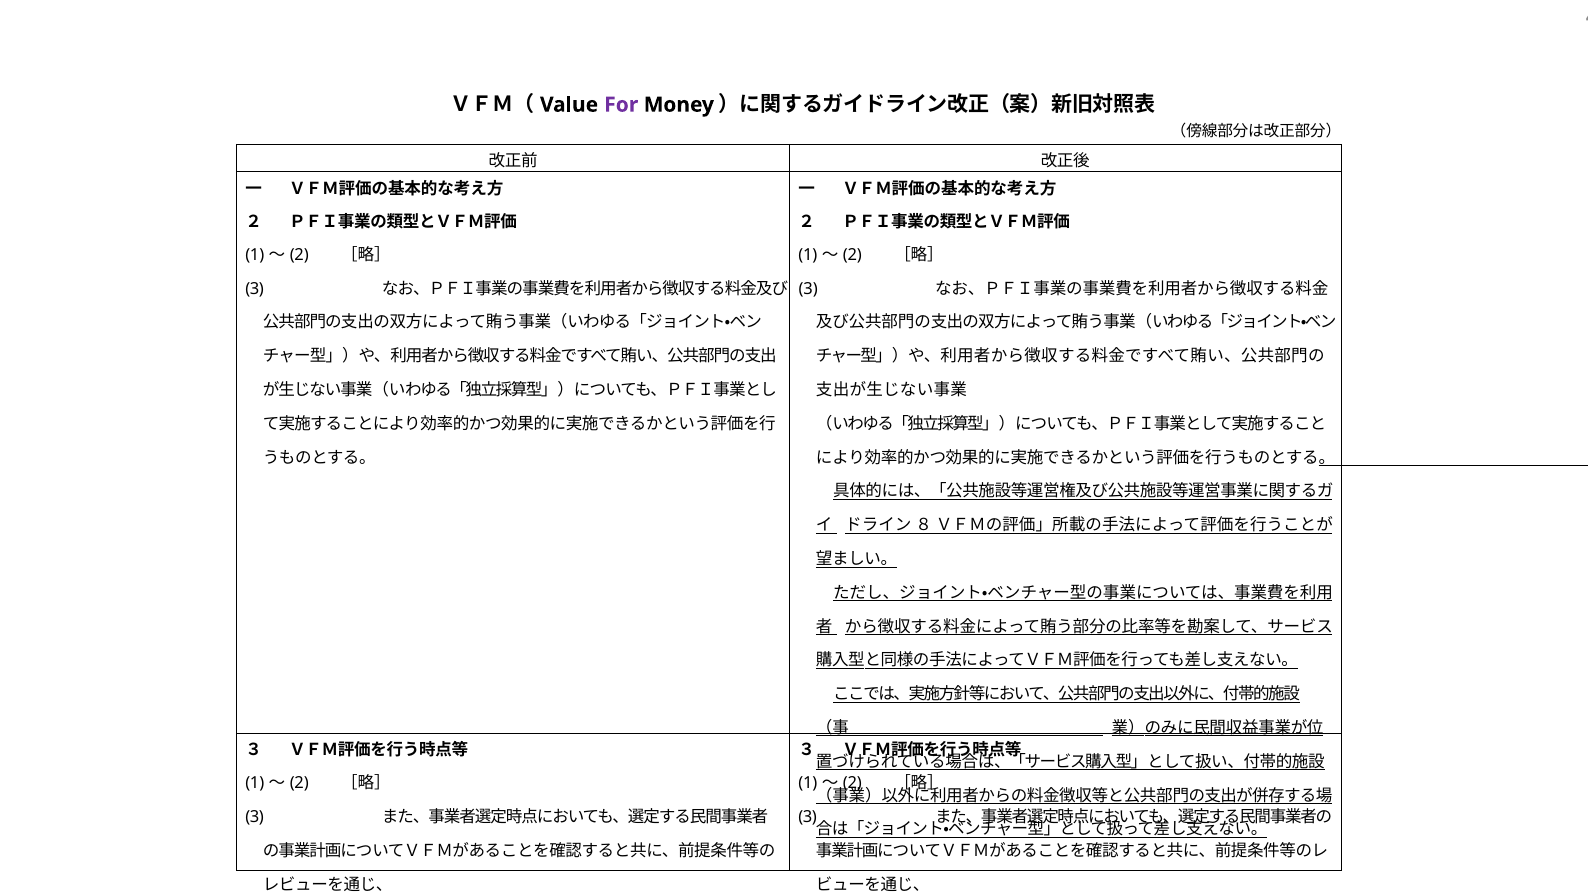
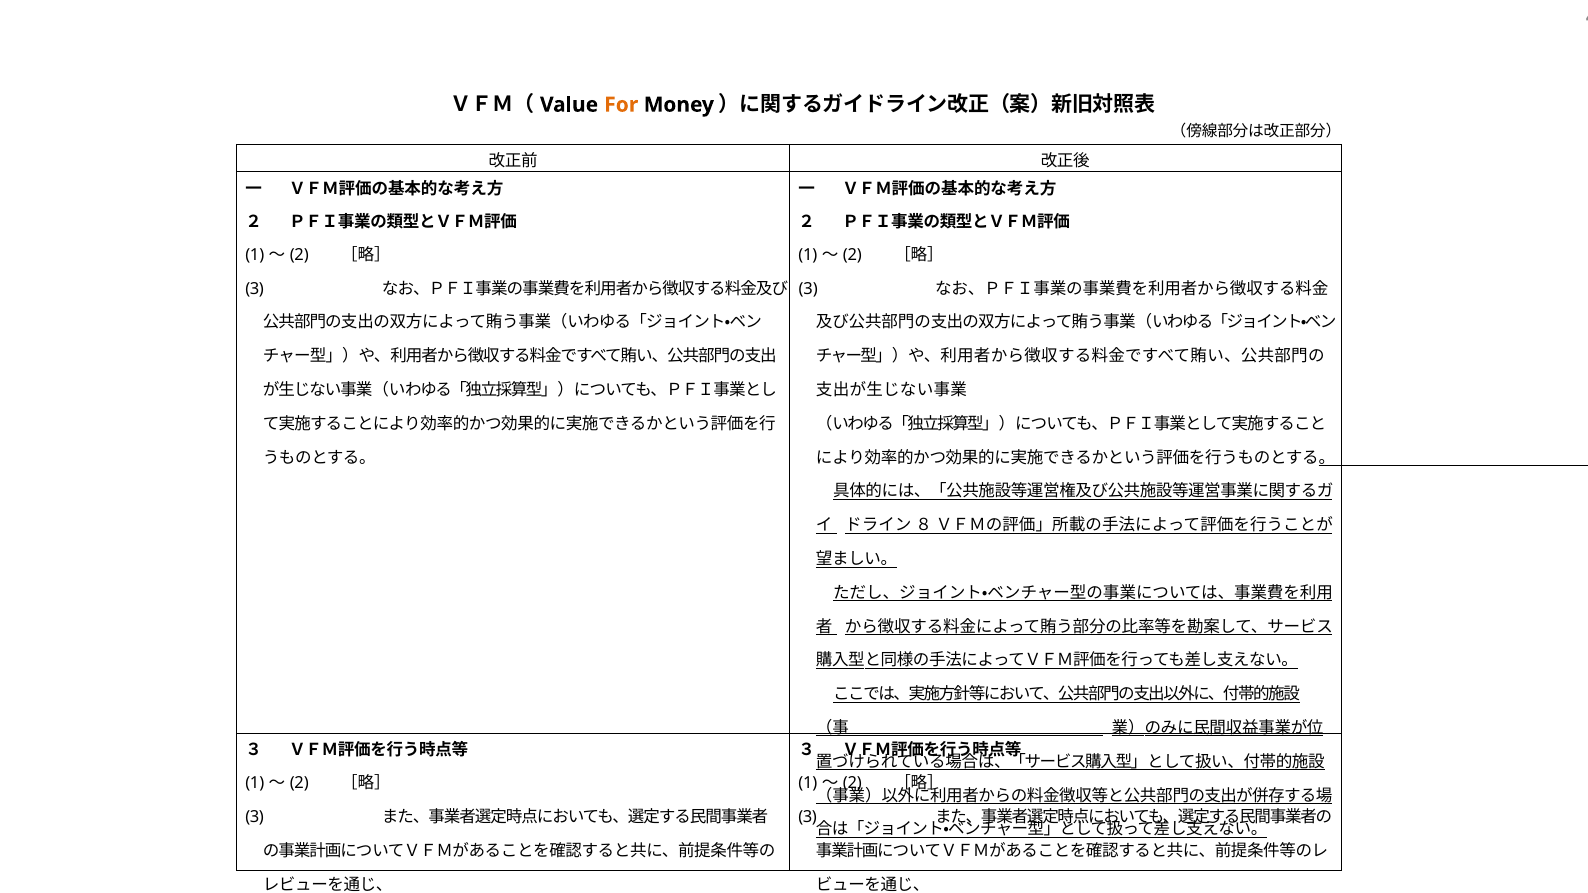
For colour: purple -> orange
